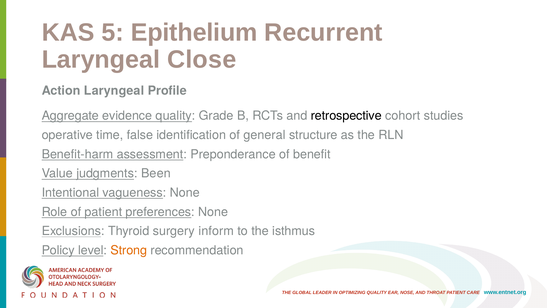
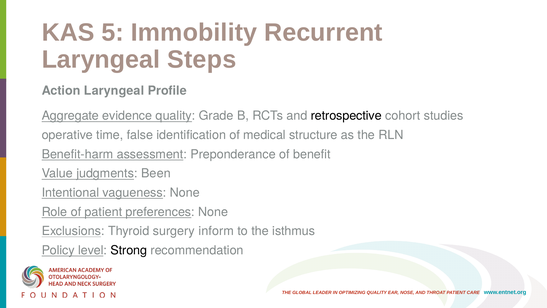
Epithelium: Epithelium -> Immobility
Close: Close -> Steps
general: general -> medical
Strong colour: orange -> black
